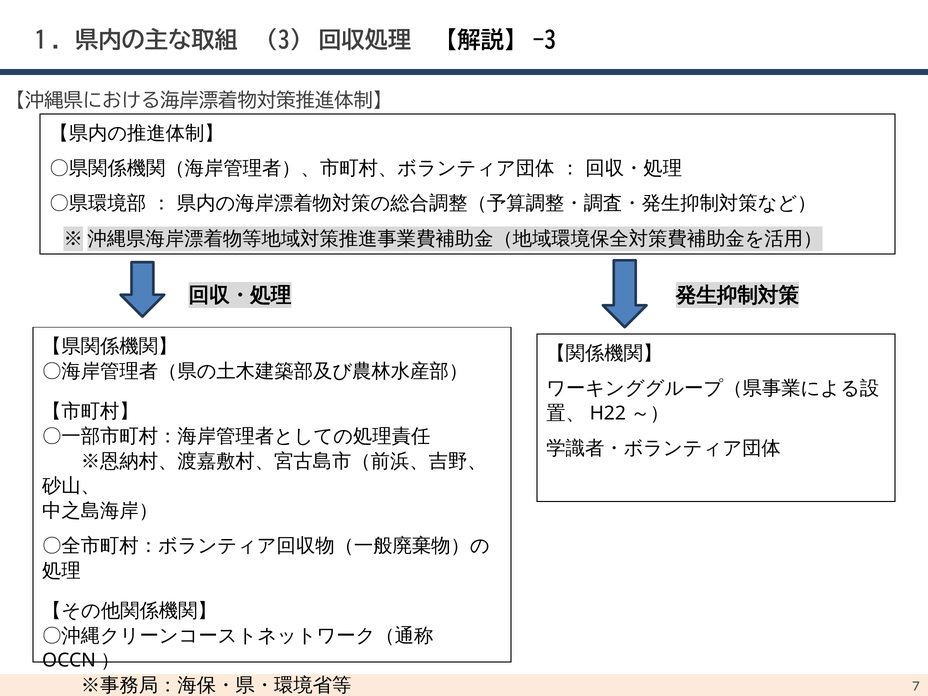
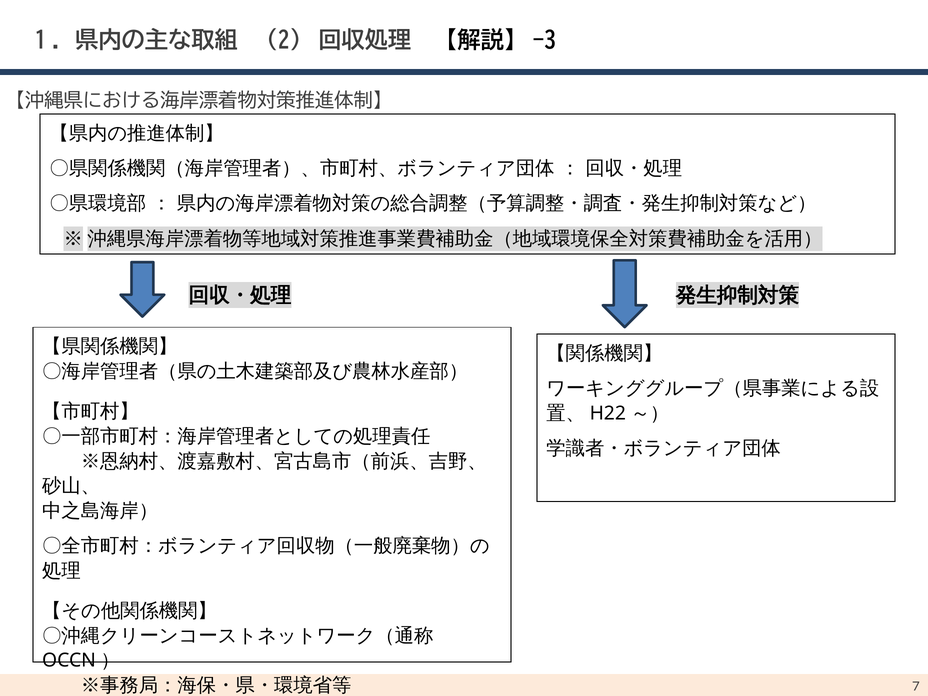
3: 3 -> 2
